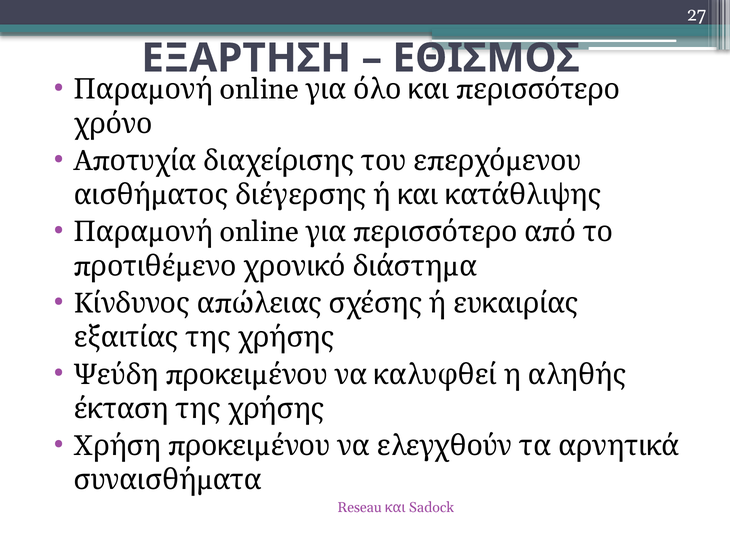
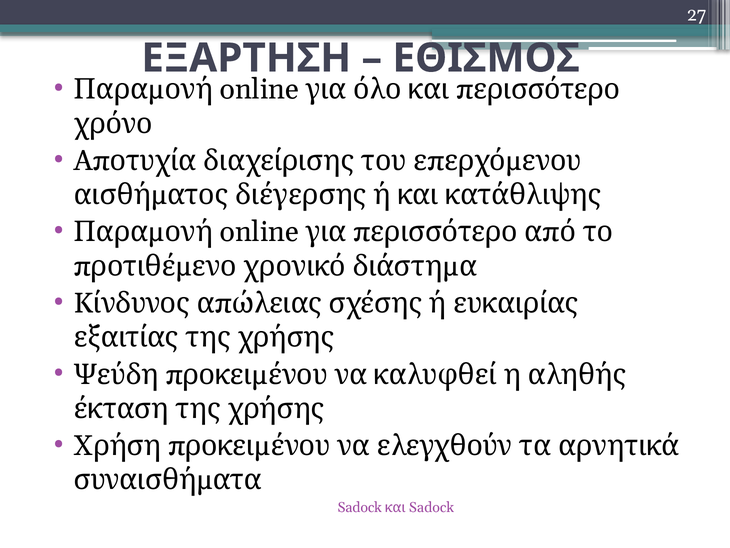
Reseau at (360, 507): Reseau -> Sadock
